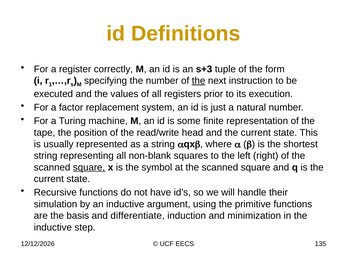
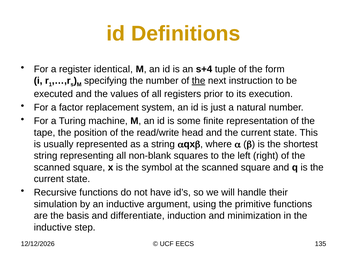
correctly: correctly -> identical
s+3: s+3 -> s+4
square at (89, 167) underline: present -> none
